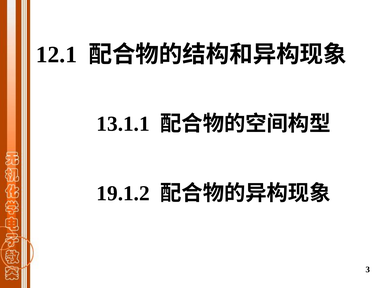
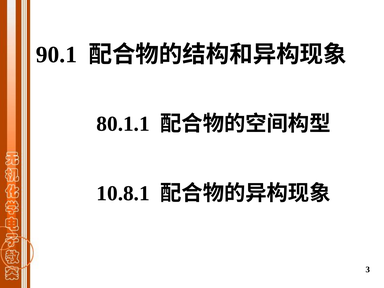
12.1: 12.1 -> 90.1
13.1.1: 13.1.1 -> 80.1.1
19.1.2: 19.1.2 -> 10.8.1
